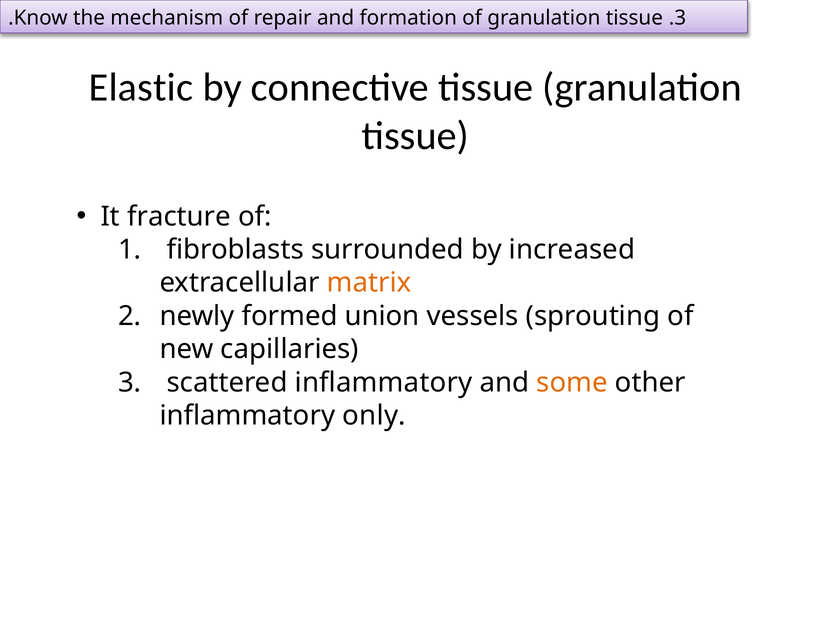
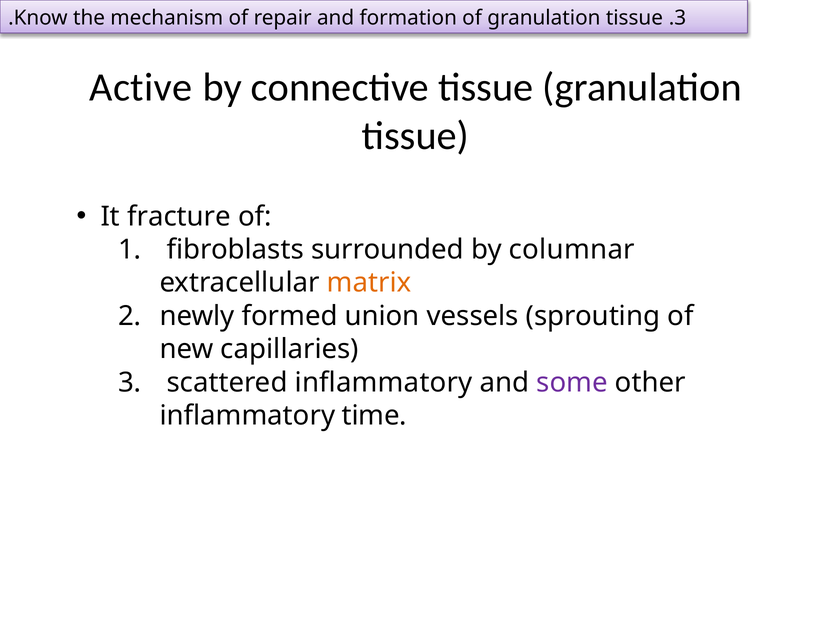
Elastic: Elastic -> Active
increased: increased -> columnar
some colour: orange -> purple
only: only -> time
